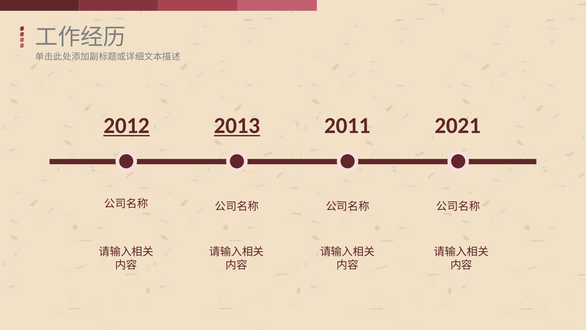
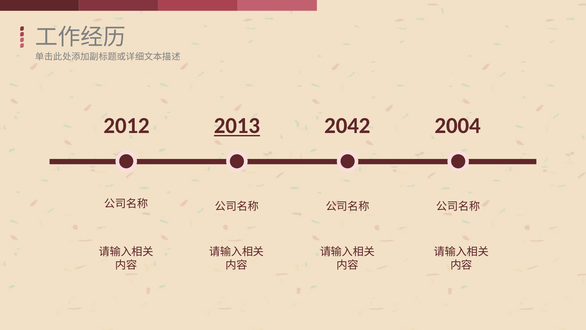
2012 underline: present -> none
2011: 2011 -> 2042
2021: 2021 -> 2004
